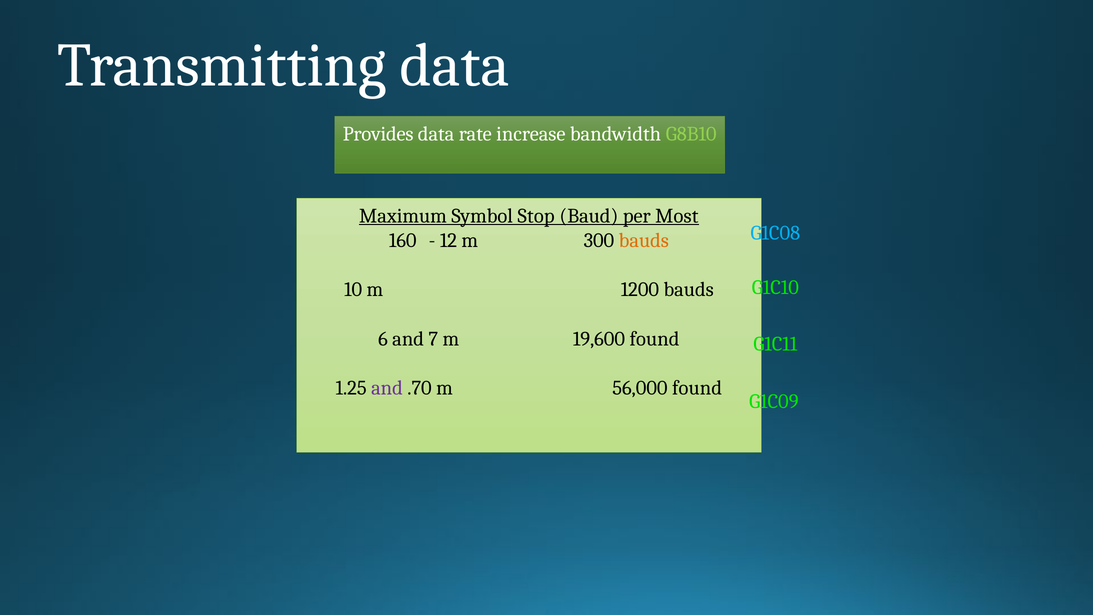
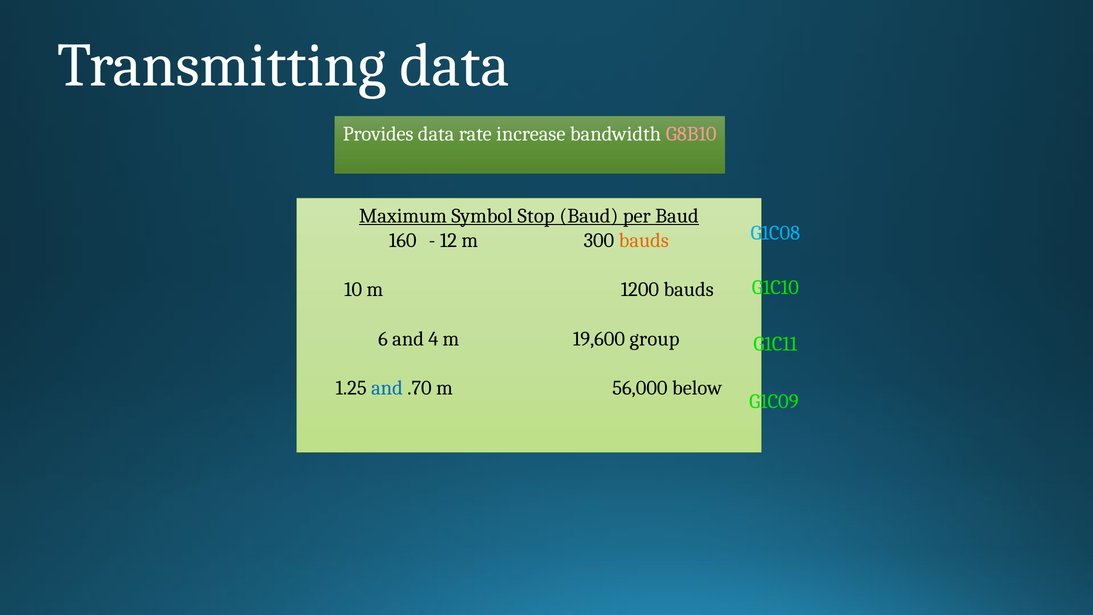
G8B10 colour: light green -> pink
per Most: Most -> Baud
7: 7 -> 4
19,600 found: found -> group
and at (387, 388) colour: purple -> blue
56,000 found: found -> below
